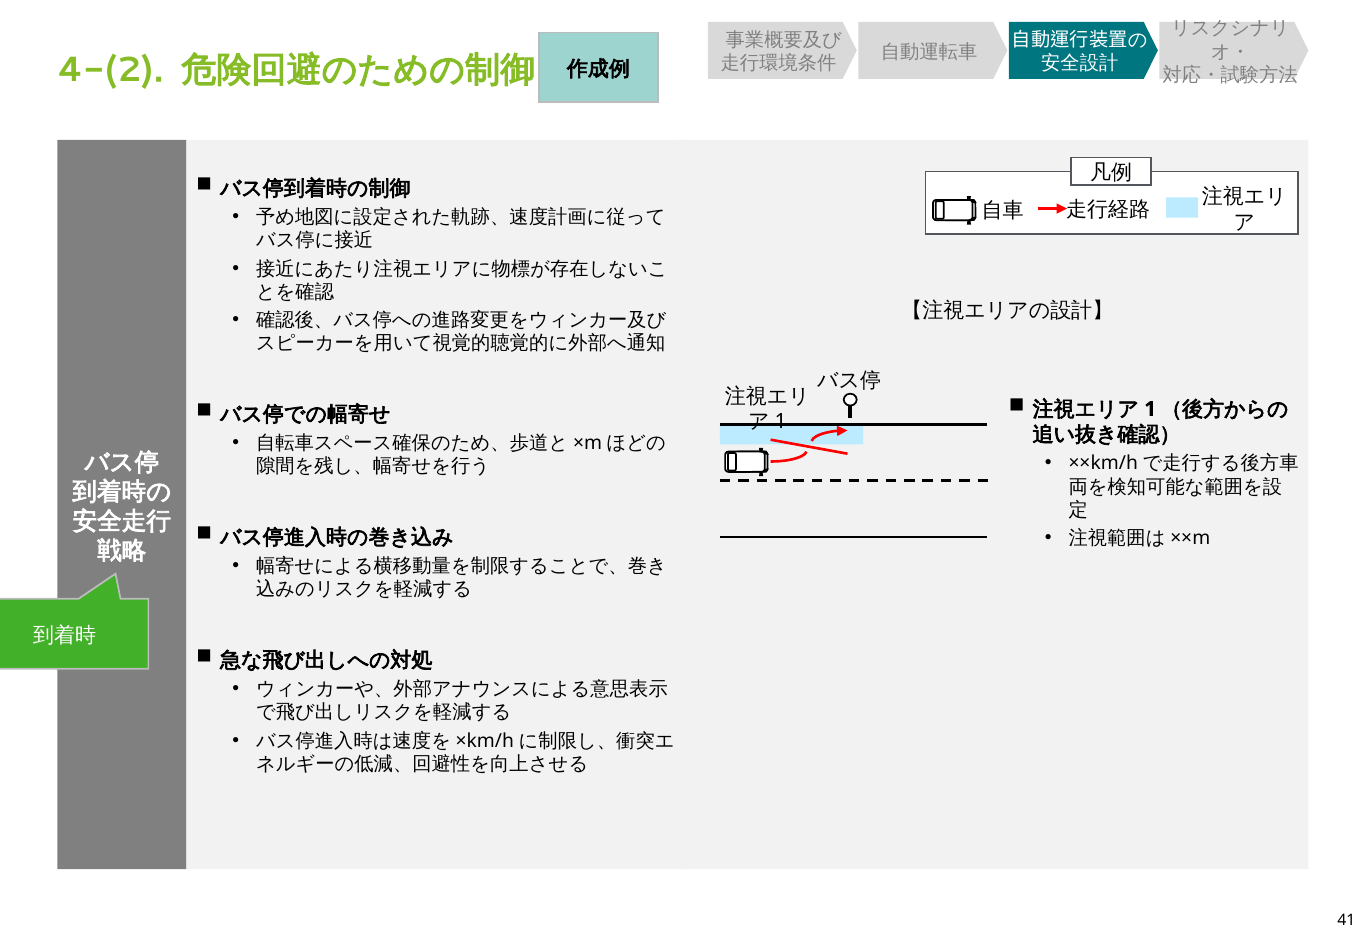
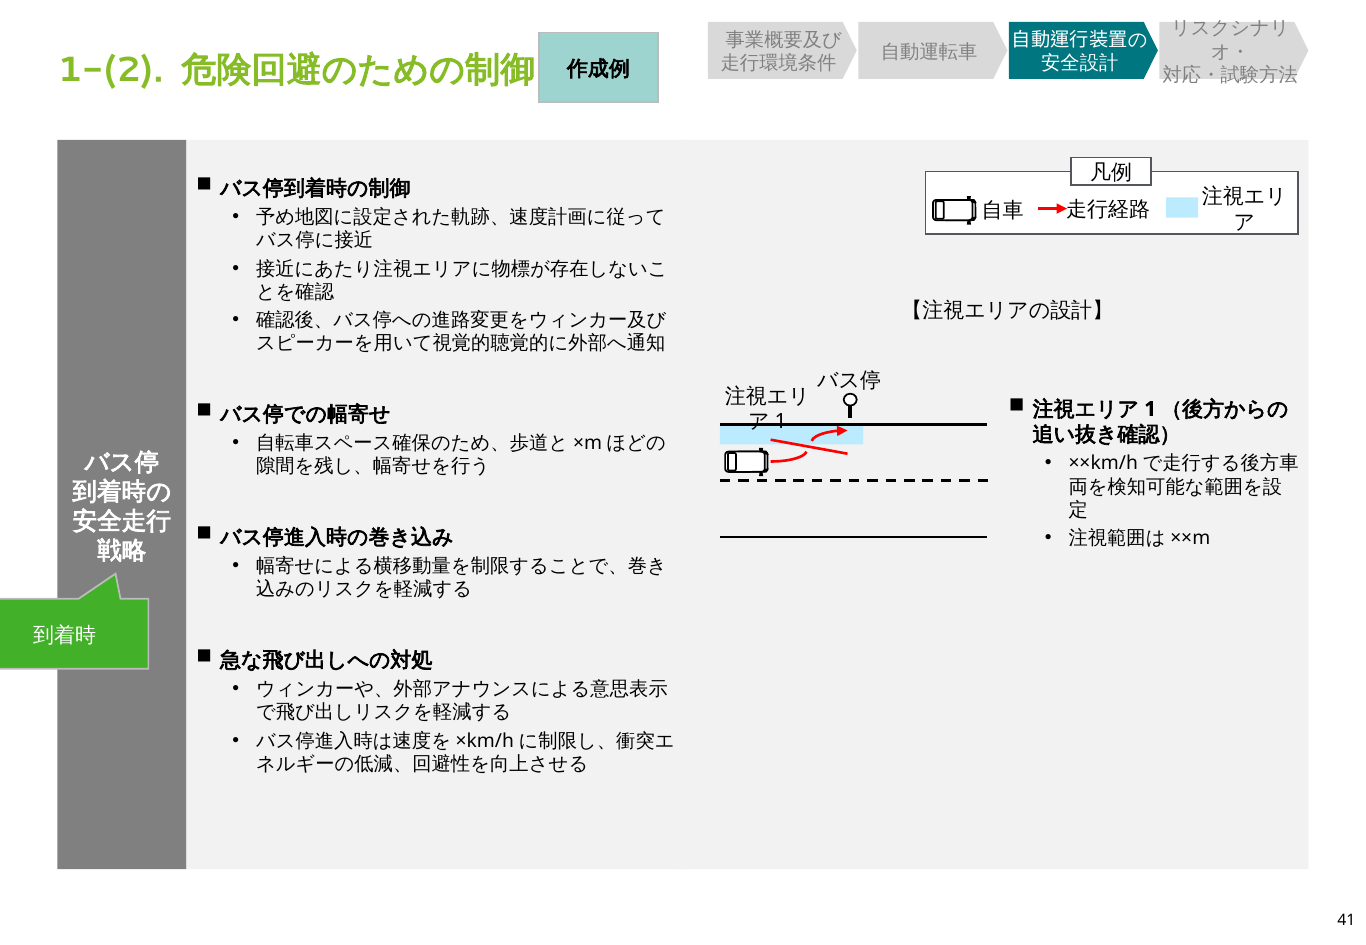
4-(2: 4-(2 -> 1-(2
